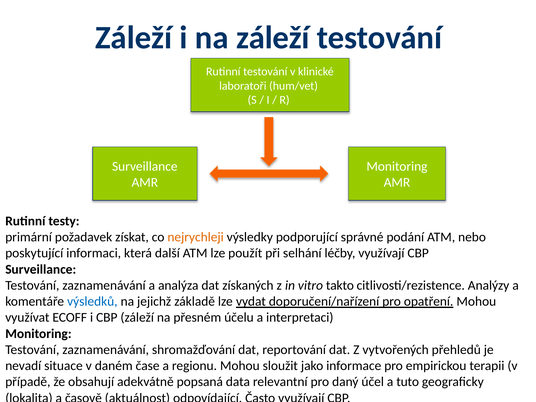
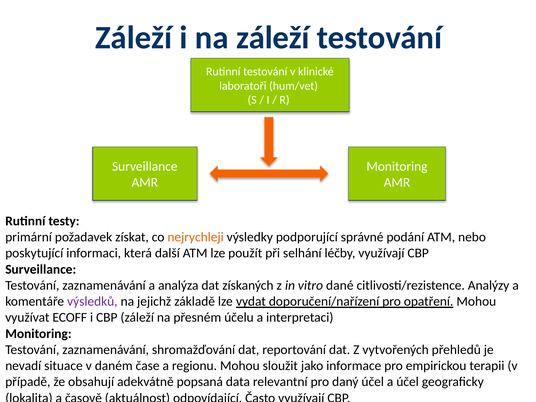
takto: takto -> dané
výsledků colour: blue -> purple
a tuto: tuto -> účel
